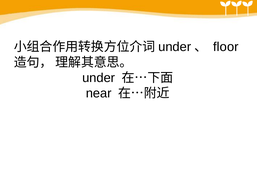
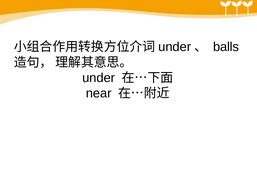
floor: floor -> balls
